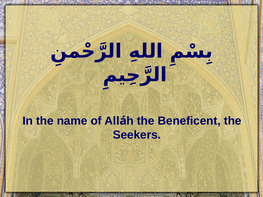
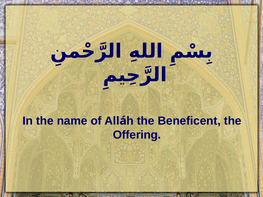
Seekers: Seekers -> Offering
